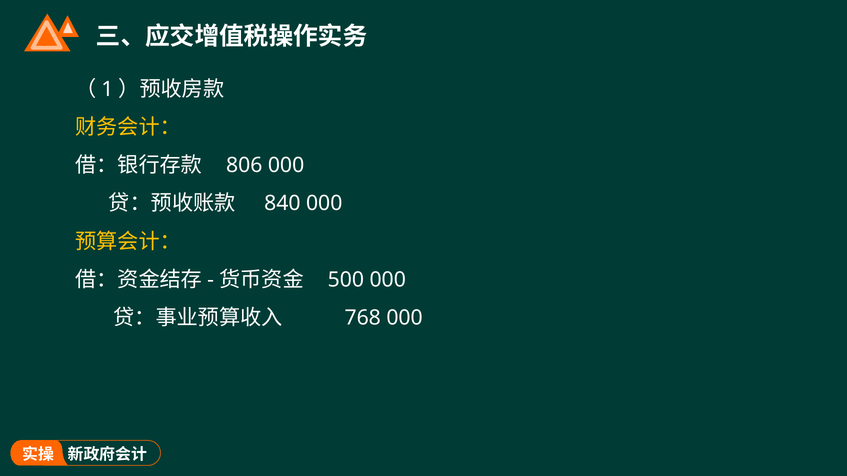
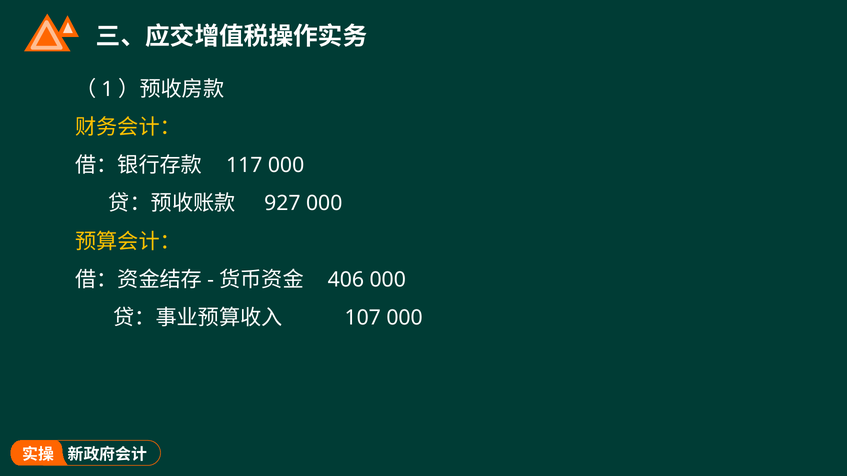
806: 806 -> 117
840: 840 -> 927
500: 500 -> 406
768: 768 -> 107
